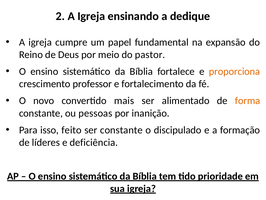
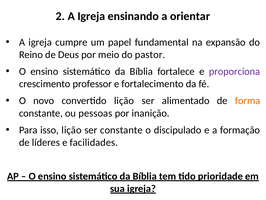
dedique: dedique -> orientar
proporciona colour: orange -> purple
convertido mais: mais -> lição
isso feito: feito -> lição
deficiência: deficiência -> facilidades
